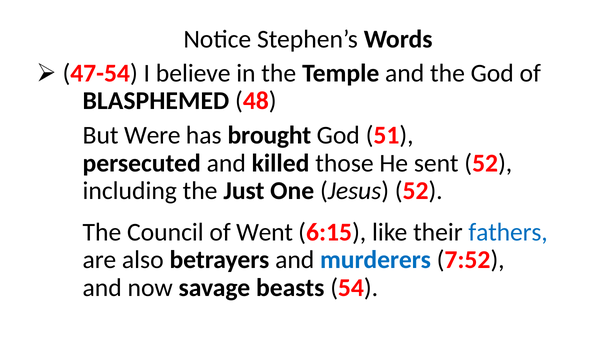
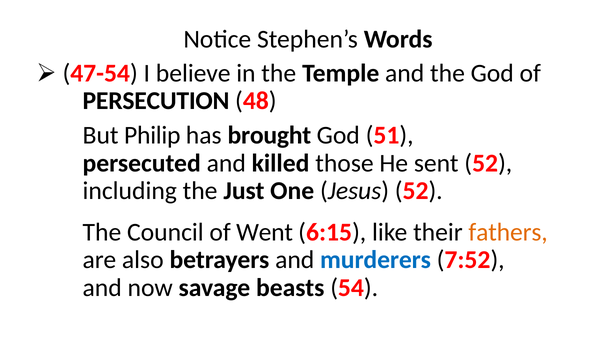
BLASPHEMED: BLASPHEMED -> PERSECUTION
Were: Were -> Philip
fathers colour: blue -> orange
